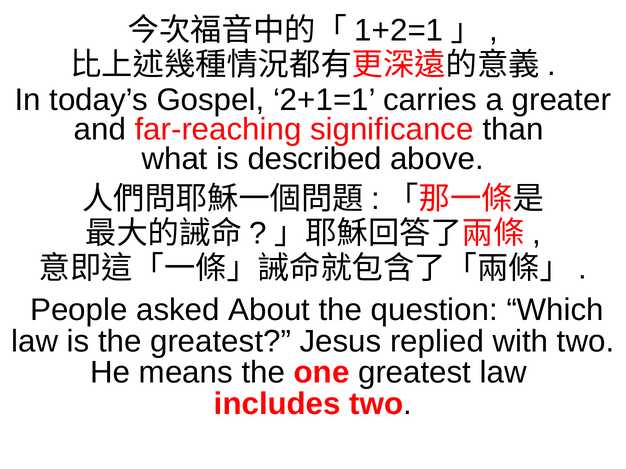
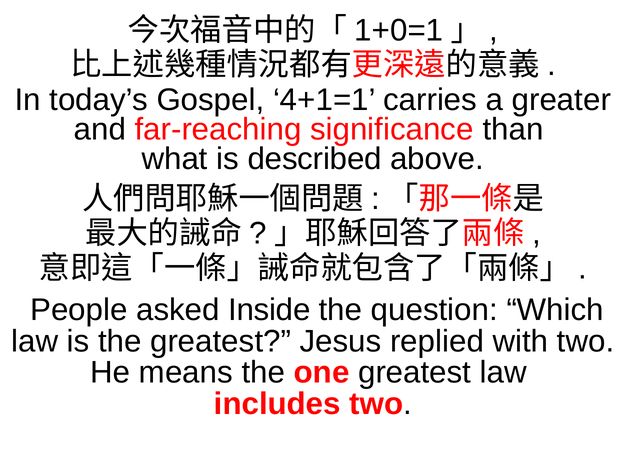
1+2=1: 1+2=1 -> 1+0=1
2+1=1: 2+1=1 -> 4+1=1
About: About -> Inside
